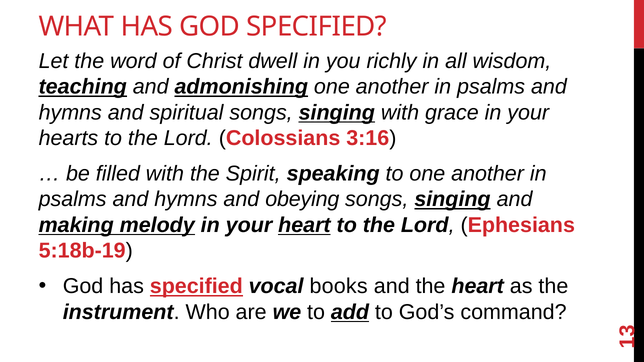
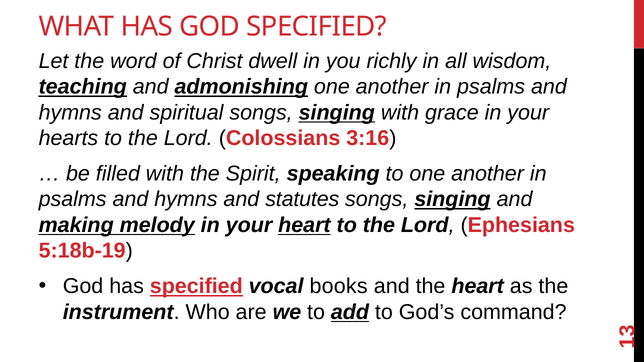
obeying: obeying -> statutes
